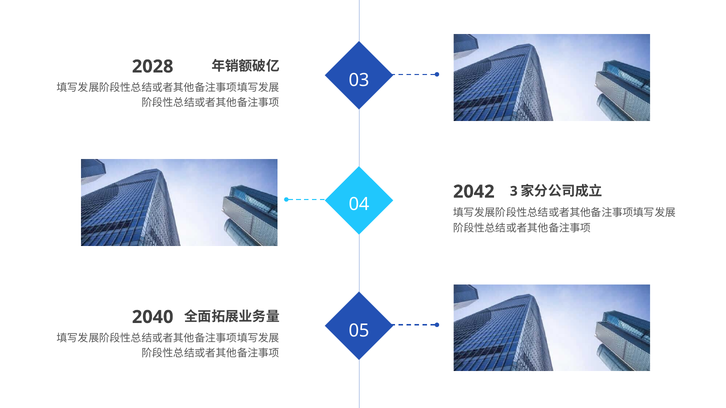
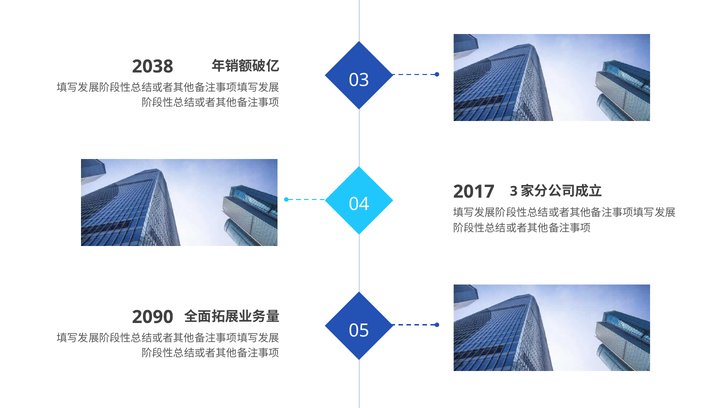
2028: 2028 -> 2038
2042: 2042 -> 2017
2040: 2040 -> 2090
